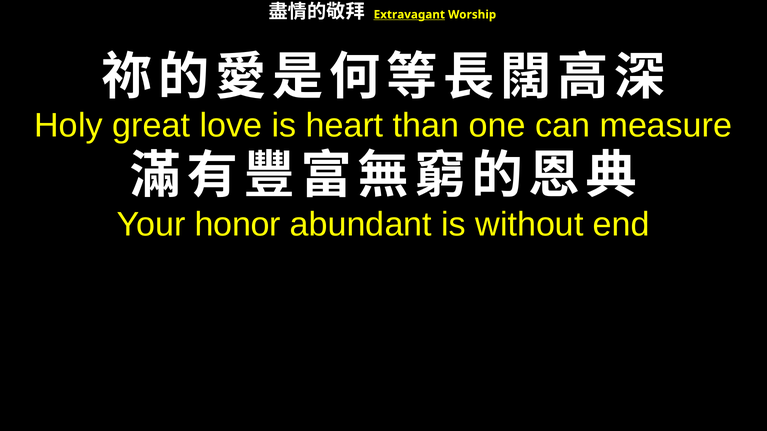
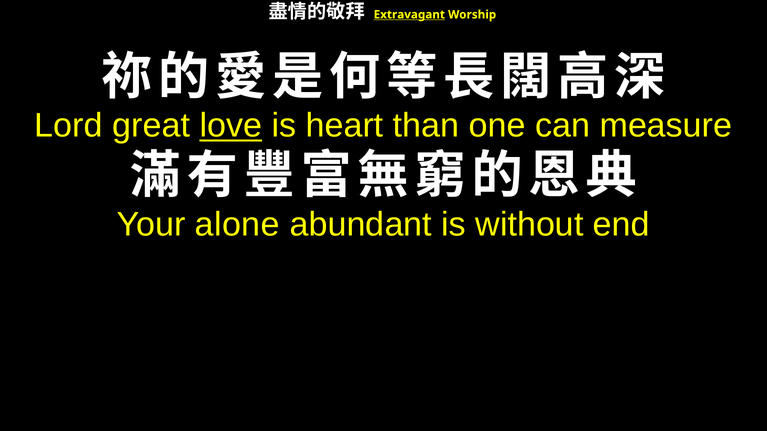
Holy: Holy -> Lord
love underline: none -> present
honor: honor -> alone
